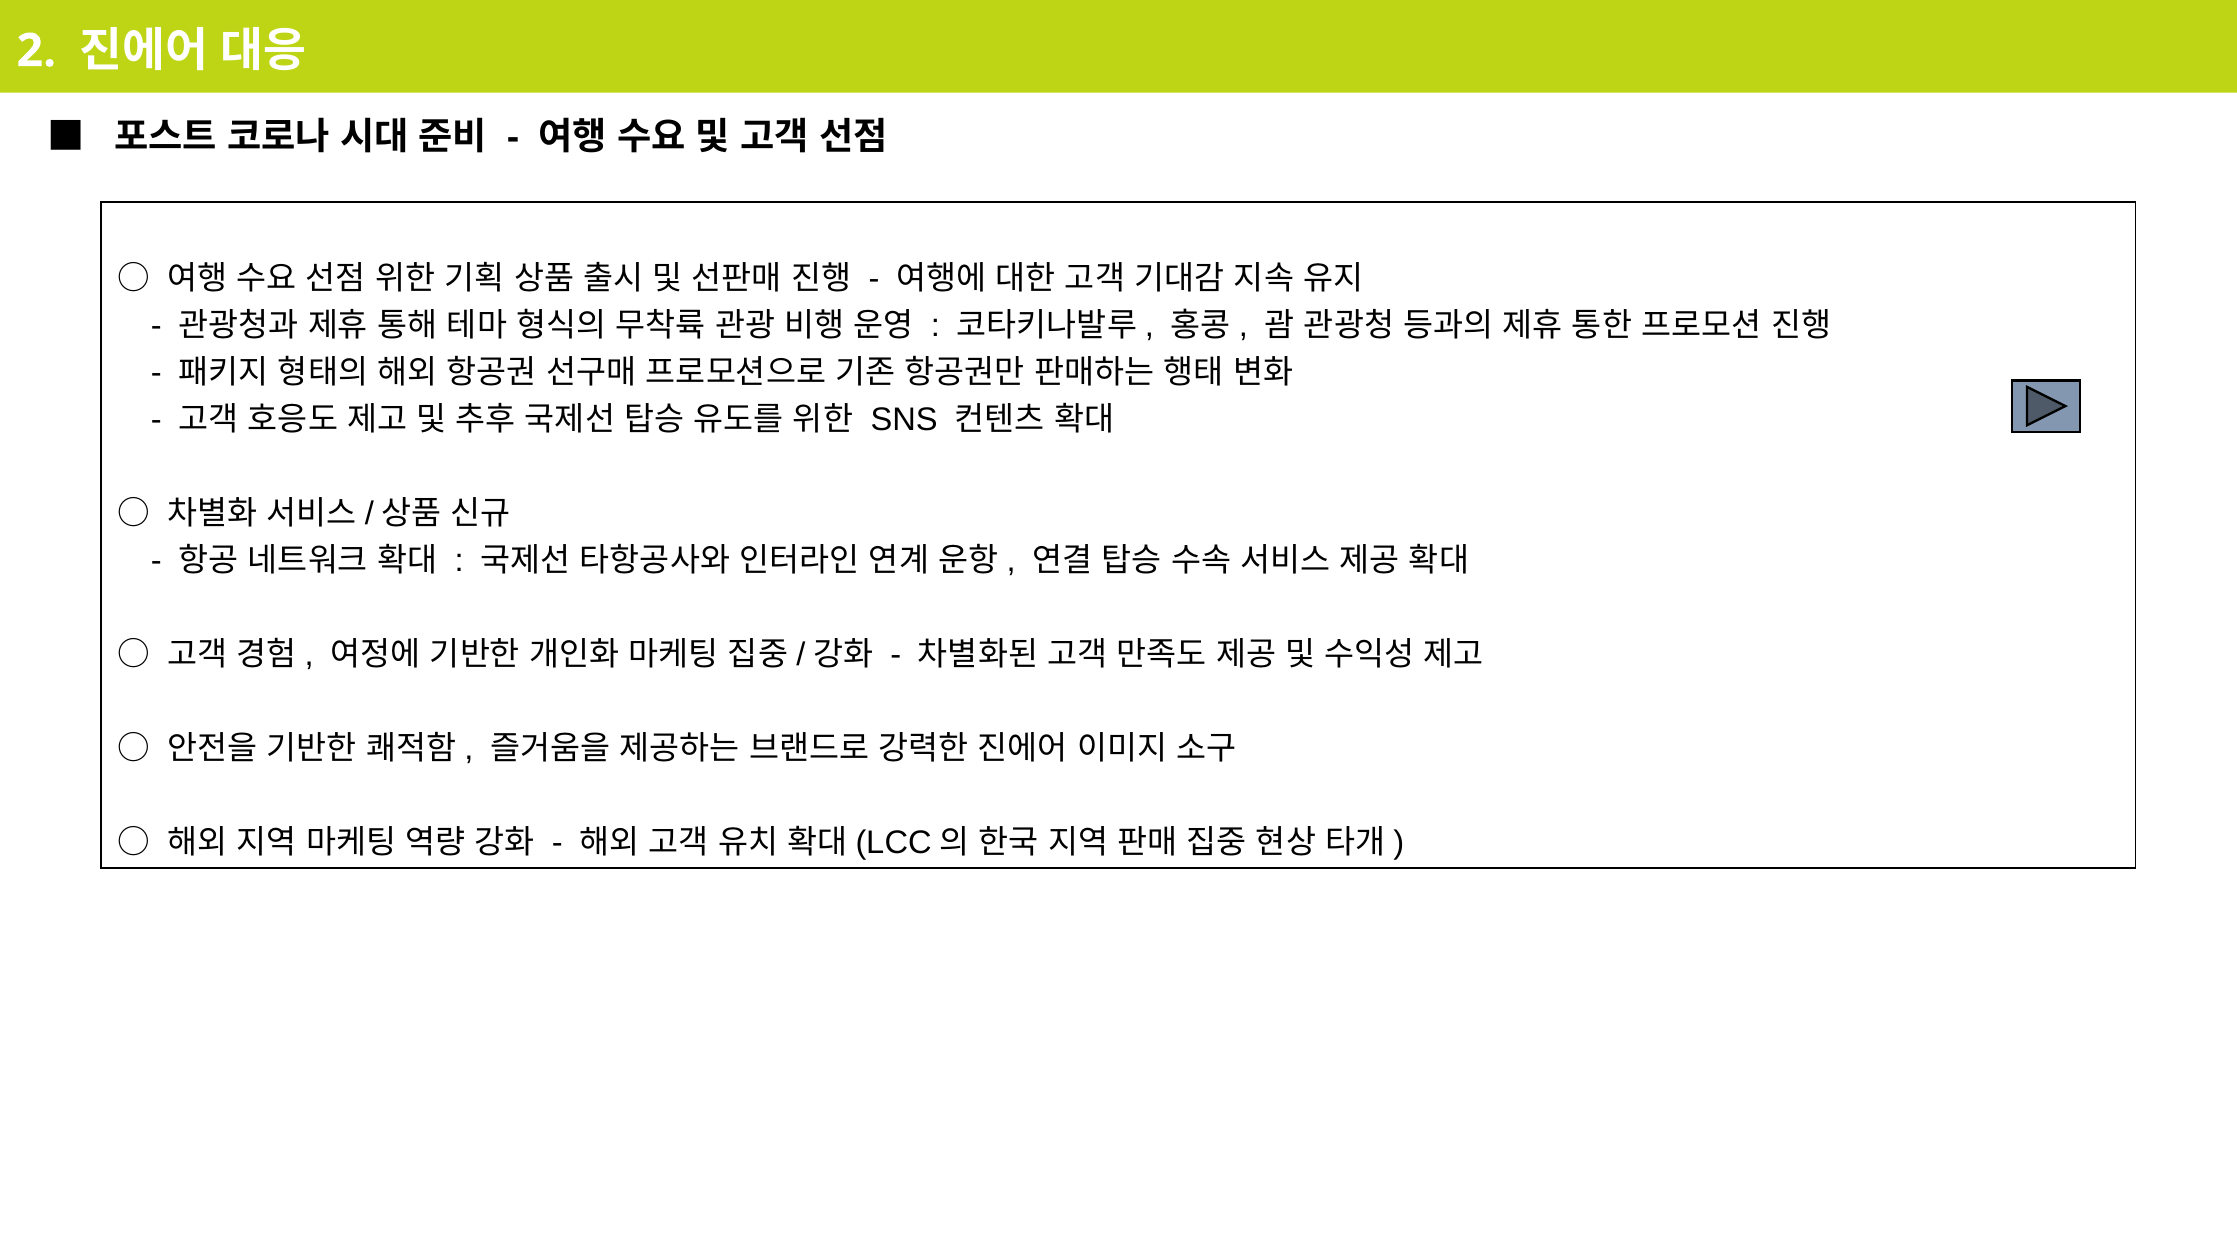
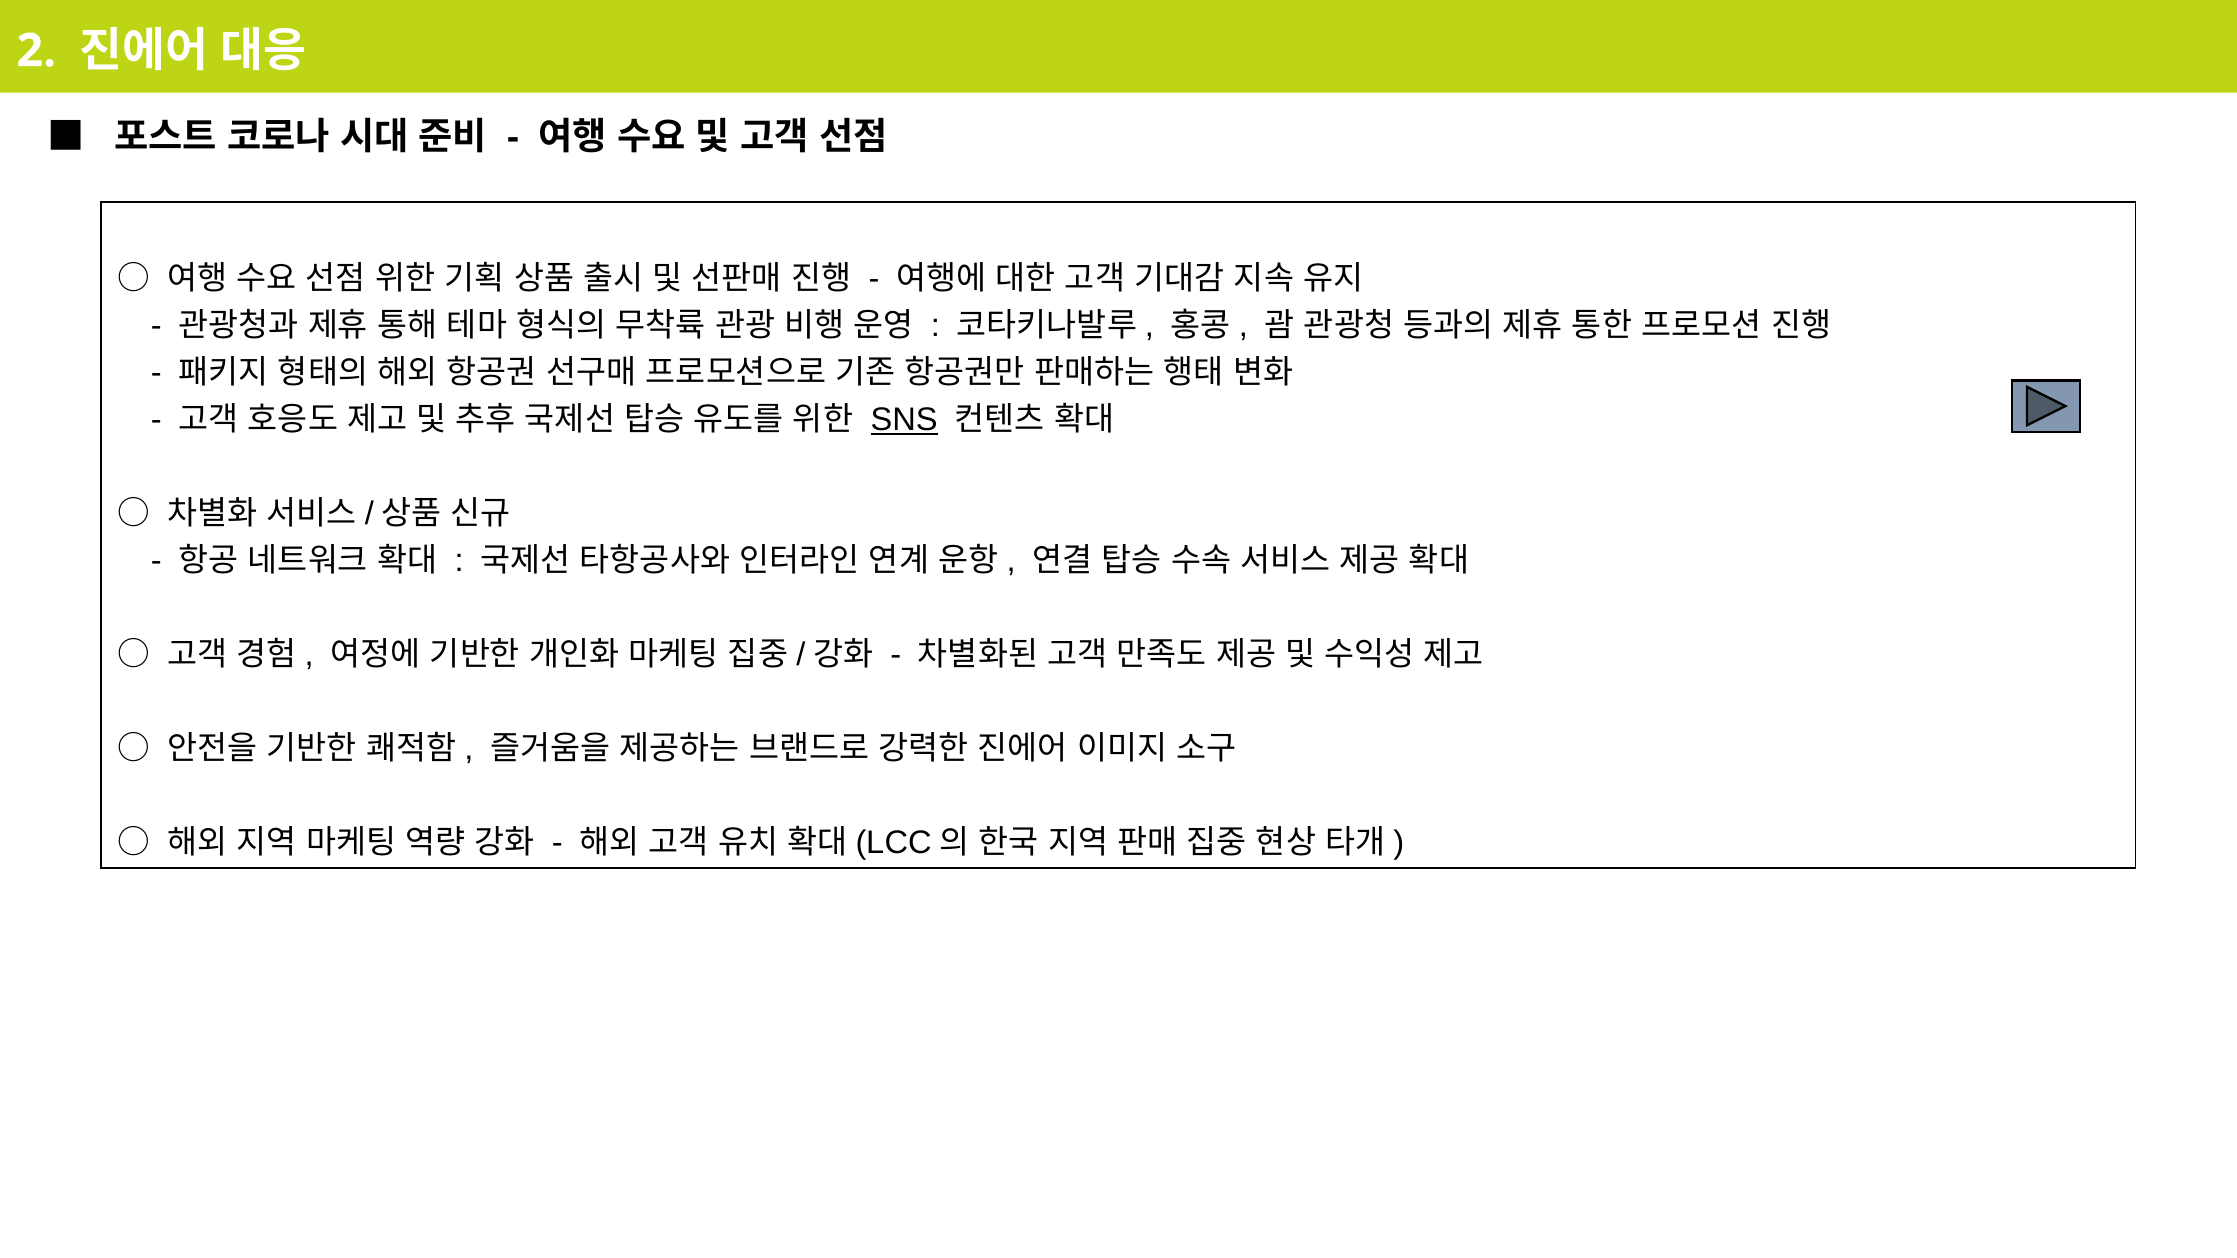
SNS underline: none -> present
